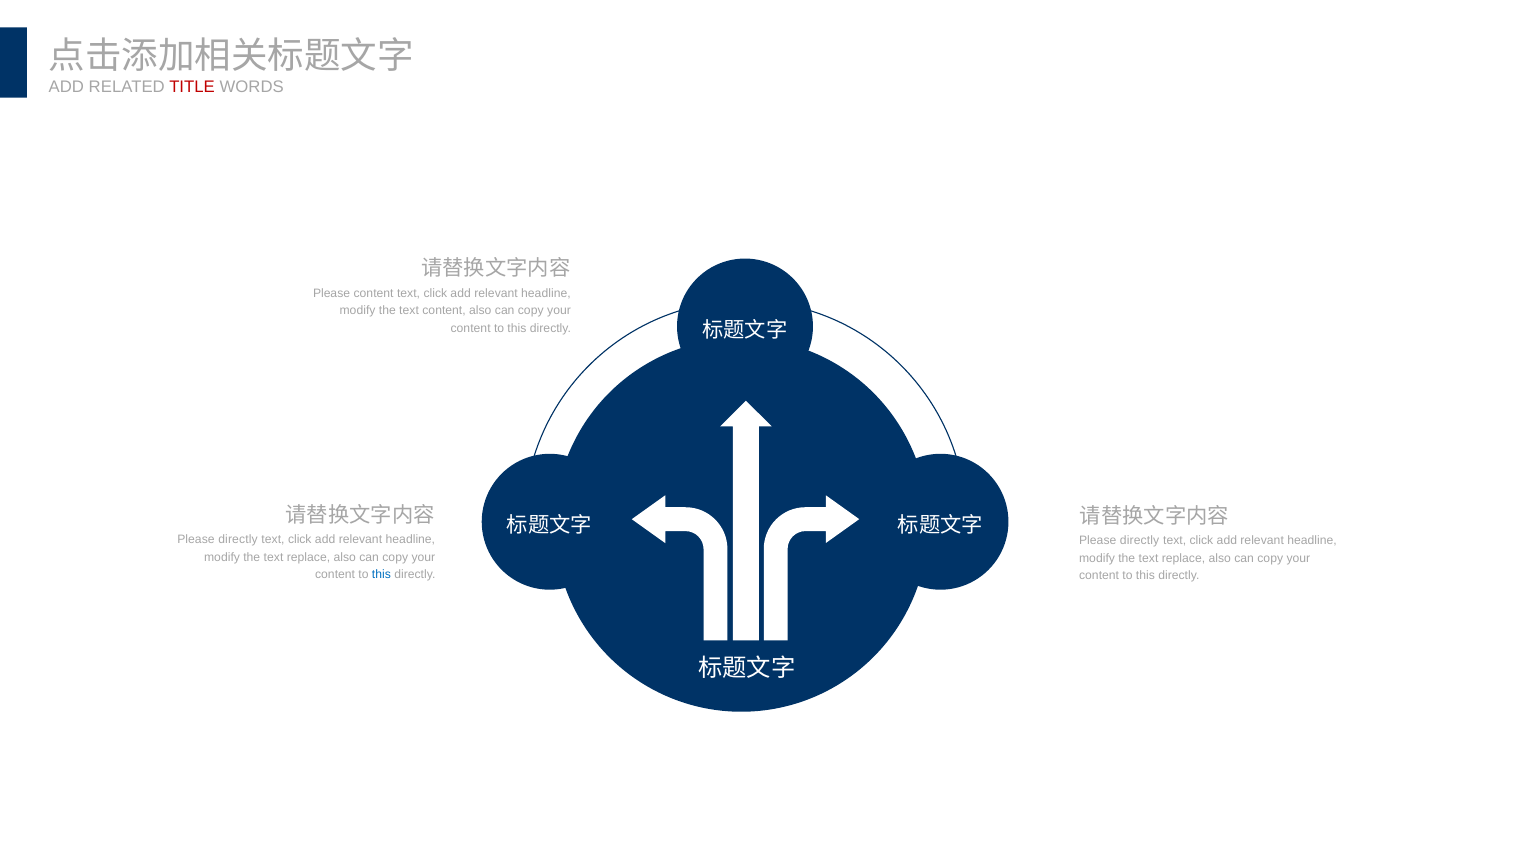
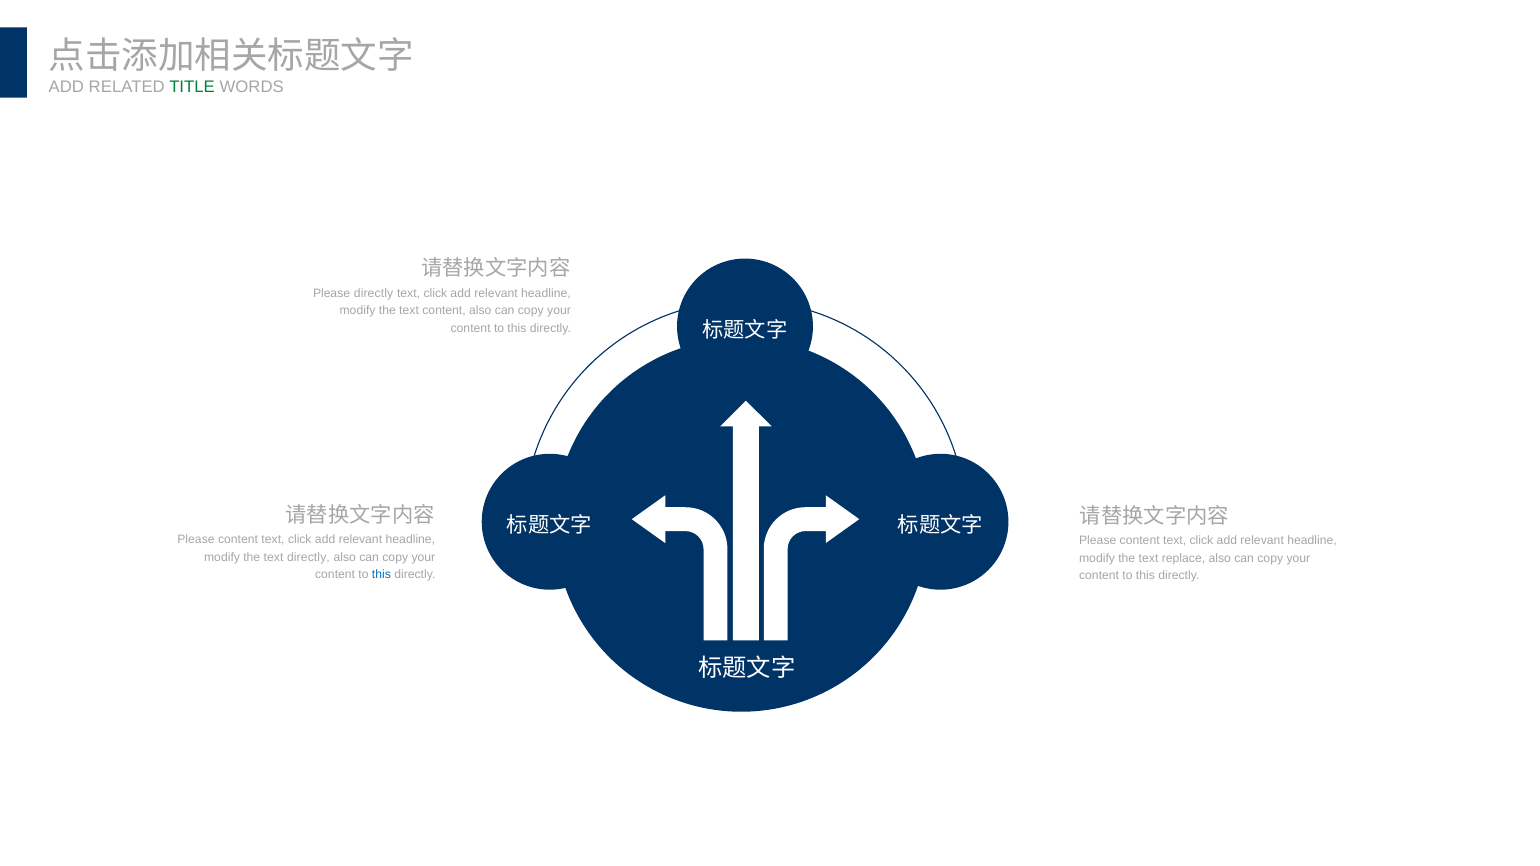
TITLE colour: red -> green
Please content: content -> directly
directly at (238, 540): directly -> content
directly at (1140, 541): directly -> content
replace at (308, 557): replace -> directly
